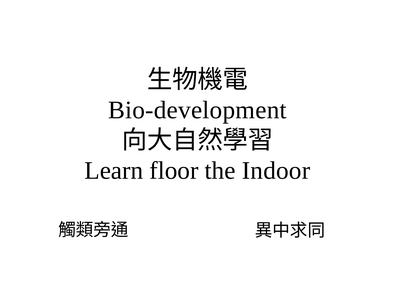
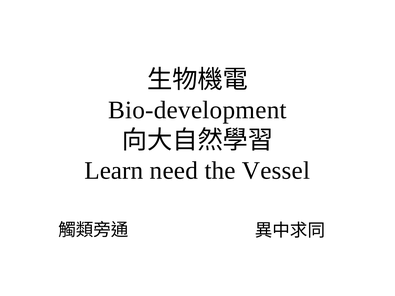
floor: floor -> need
Indoor: Indoor -> Vessel
